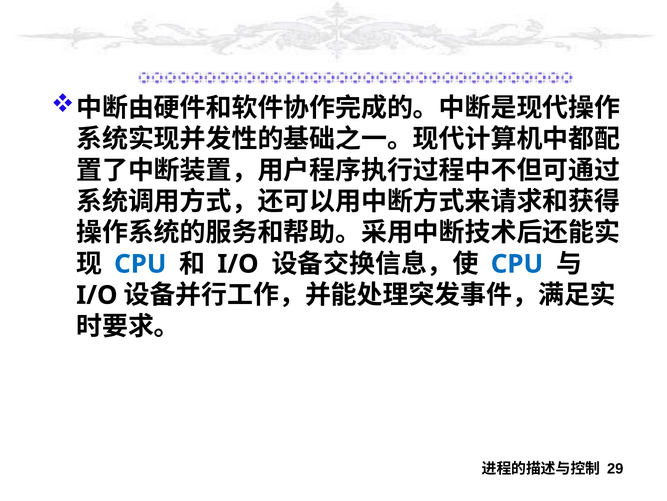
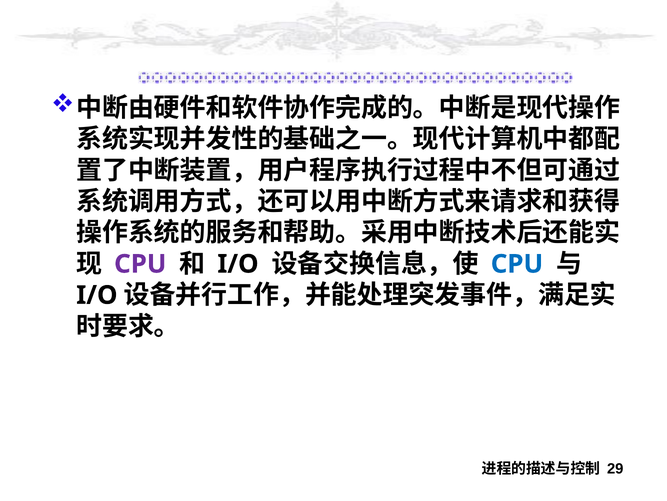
CPU at (140, 264) colour: blue -> purple
